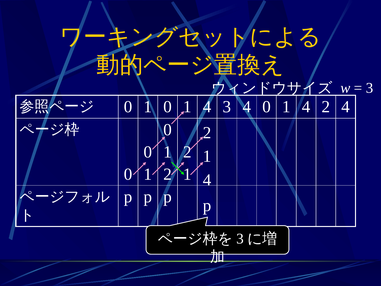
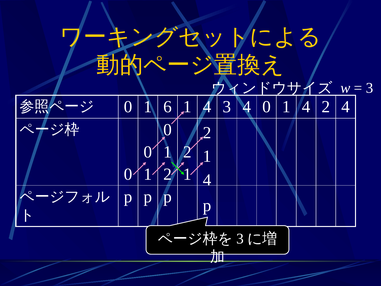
0 at (168, 107): 0 -> 6
